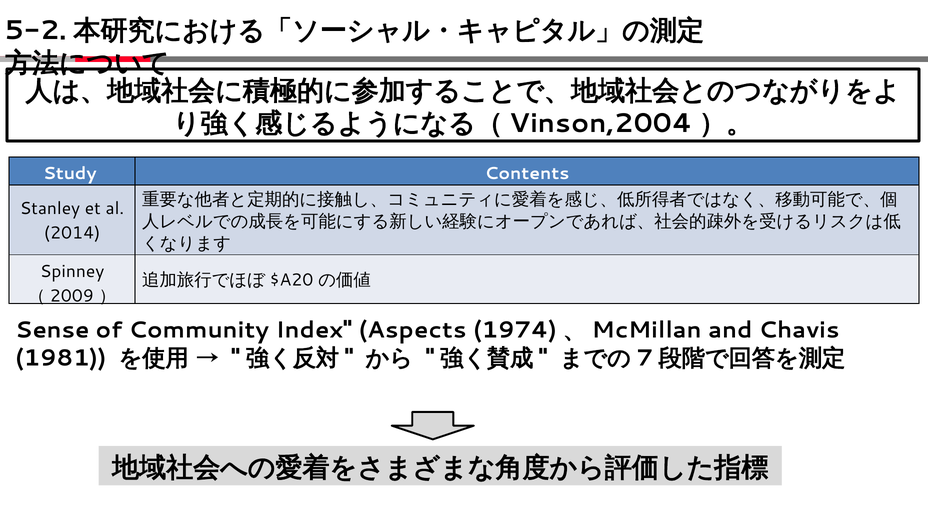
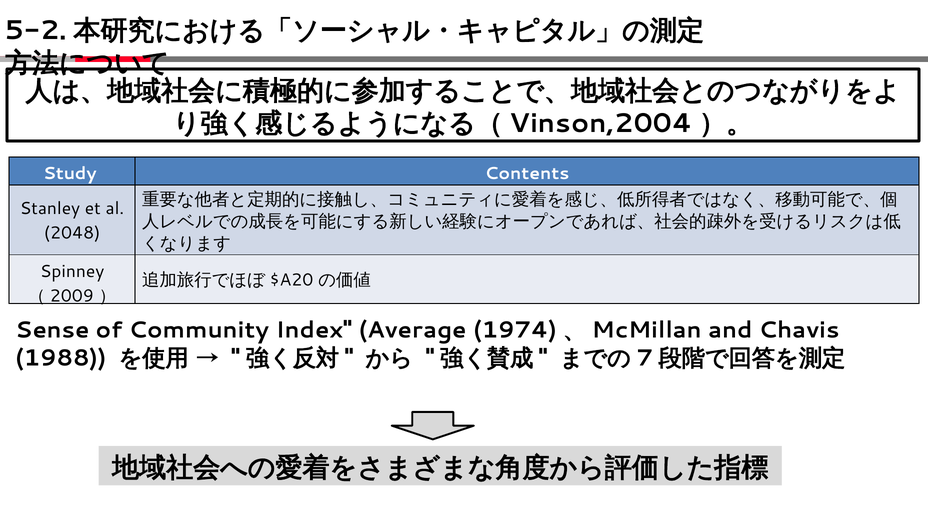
2014: 2014 -> 2048
Aspects: Aspects -> Average
1981: 1981 -> 1988
